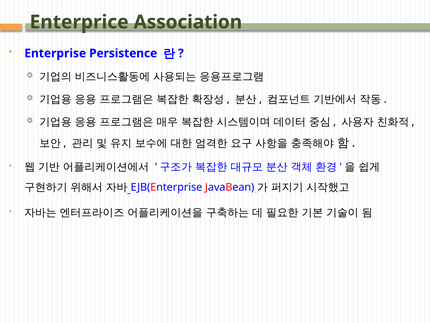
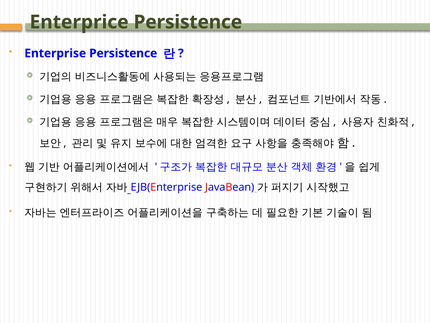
Enterprice Association: Association -> Persistence
